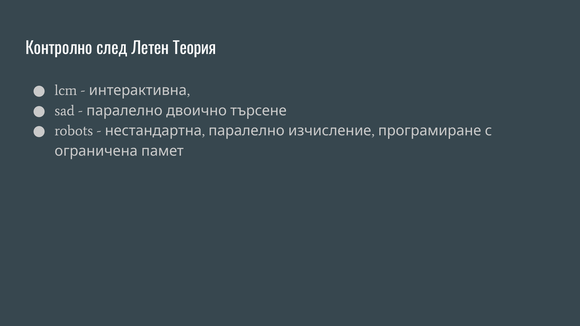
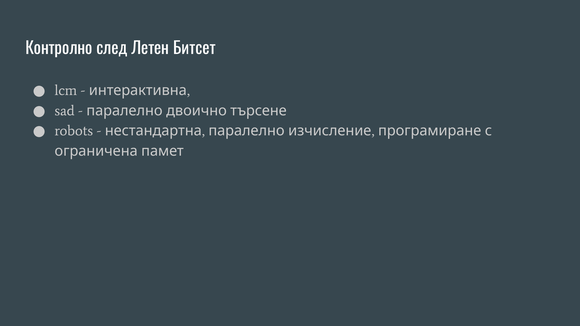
Теория: Теория -> Битсет
